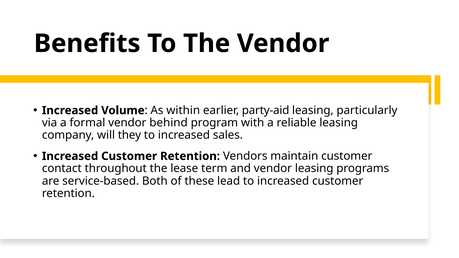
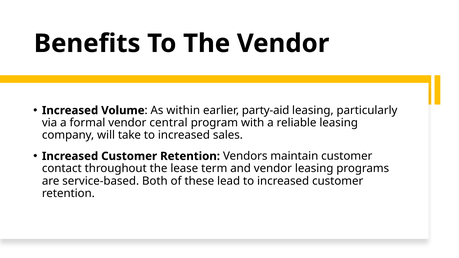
behind: behind -> central
they: they -> take
